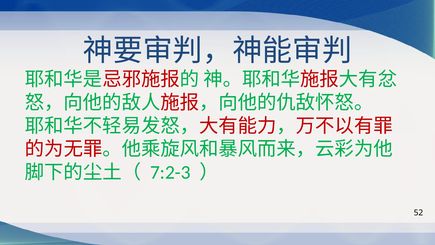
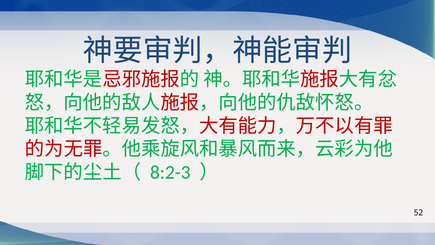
7:2-3: 7:2-3 -> 8:2-3
